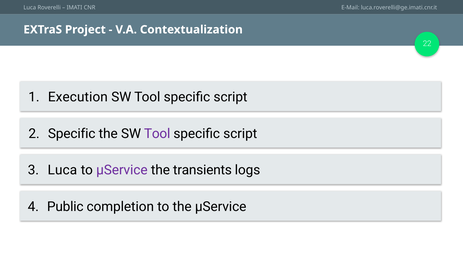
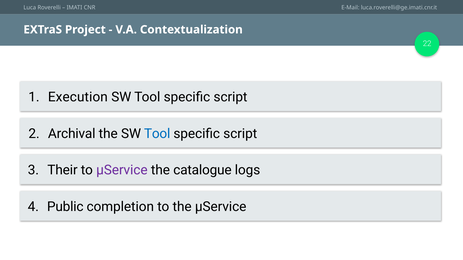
Specific at (72, 134): Specific -> Archival
Tool at (157, 134) colour: purple -> blue
Luca at (62, 170): Luca -> Their
transients: transients -> catalogue
